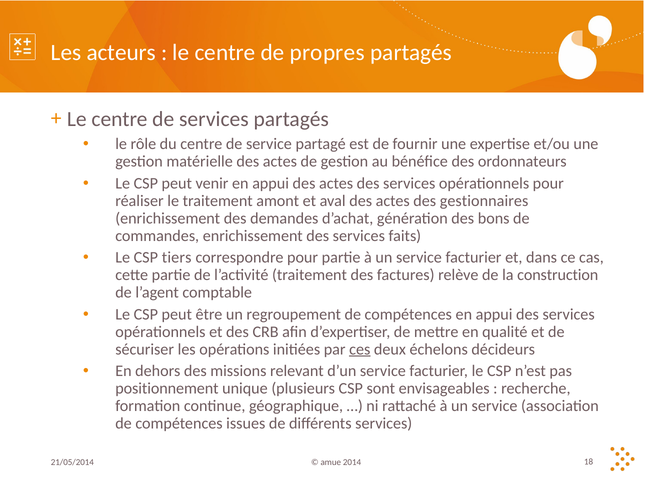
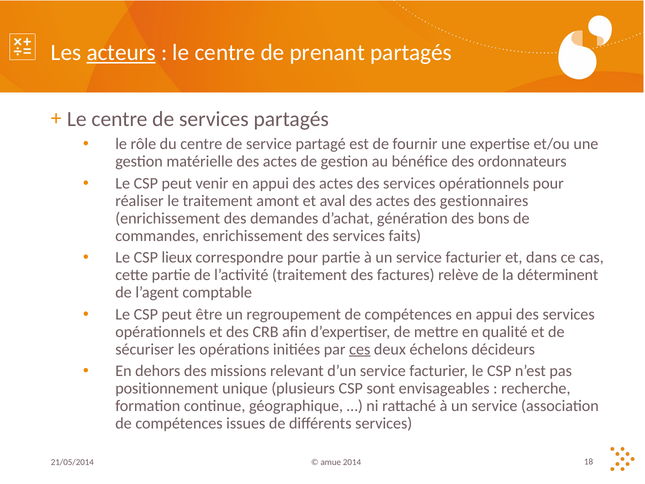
acteurs underline: none -> present
propres: propres -> prenant
tiers: tiers -> lieux
construction: construction -> déterminent
